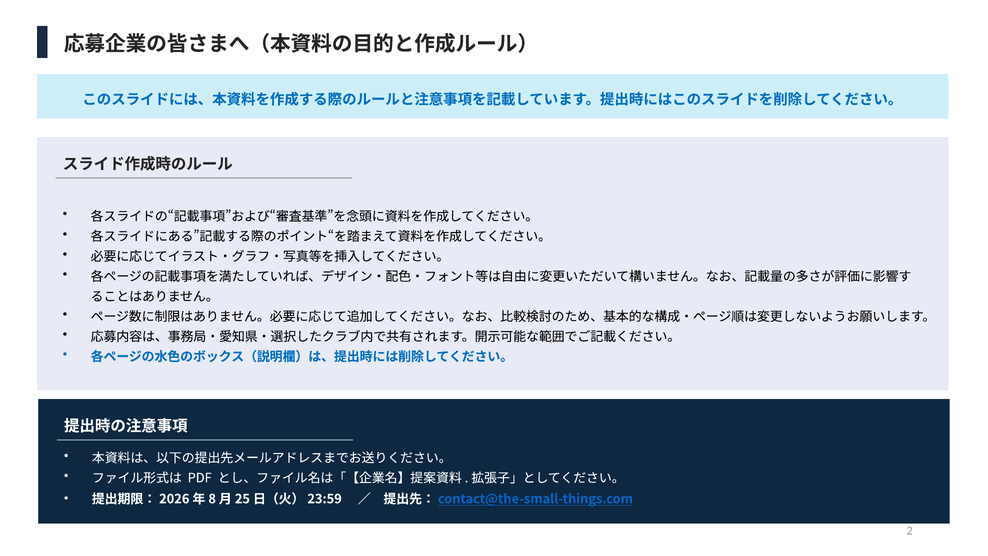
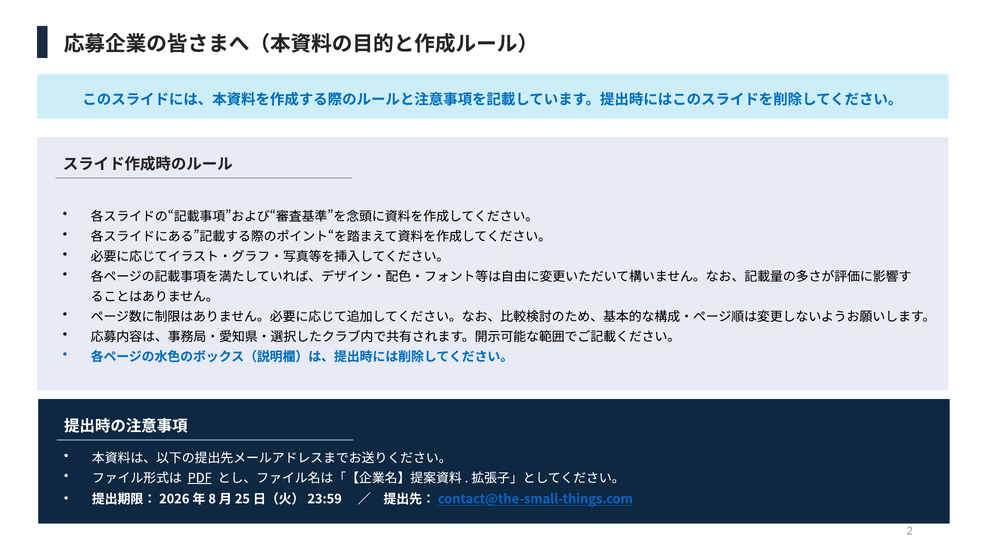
PDF underline: none -> present
